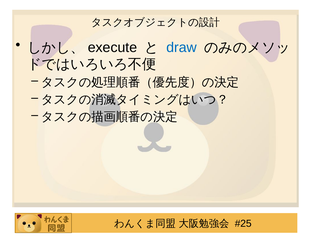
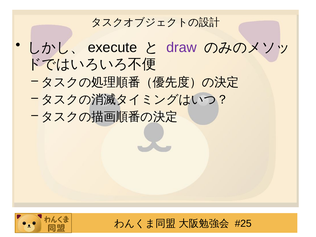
draw colour: blue -> purple
